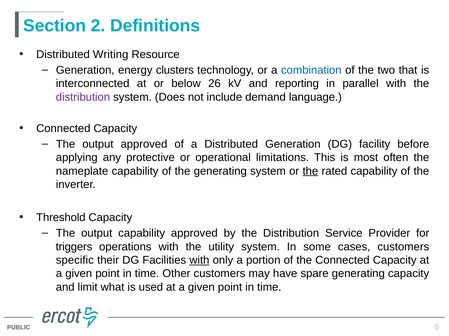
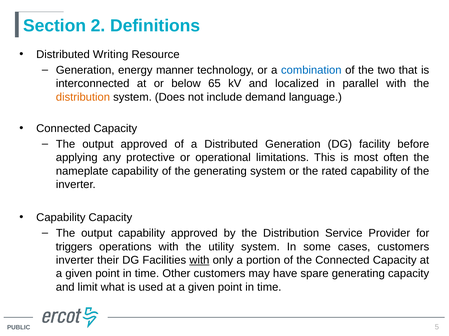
clusters: clusters -> manner
26: 26 -> 65
reporting: reporting -> localized
distribution at (83, 97) colour: purple -> orange
the at (310, 171) underline: present -> none
Threshold at (61, 218): Threshold -> Capability
specific at (75, 261): specific -> inverter
